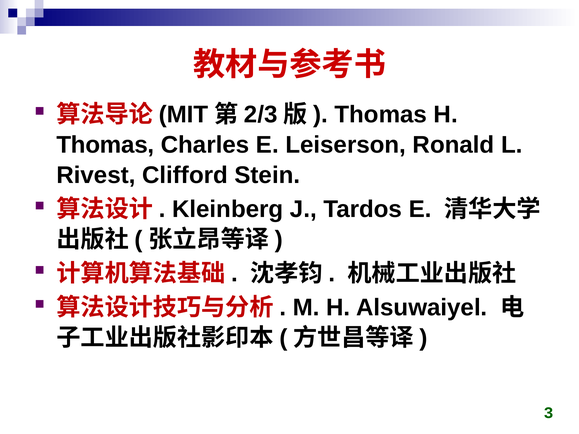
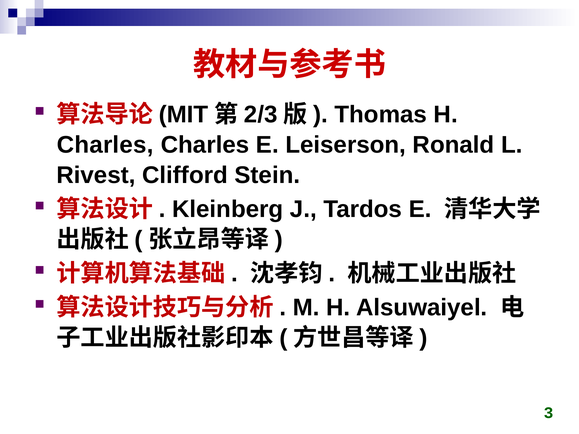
Thomas at (105, 145): Thomas -> Charles
